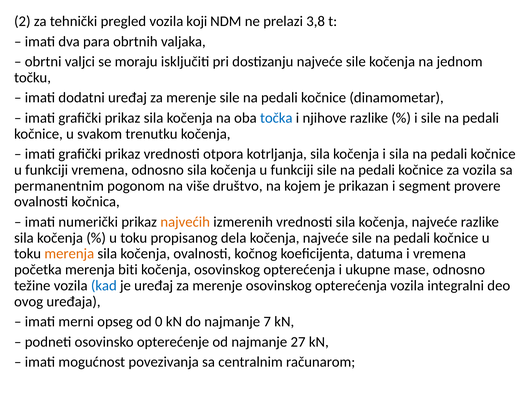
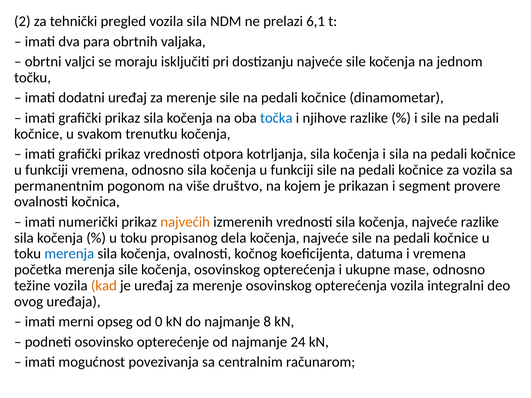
vozila koji: koji -> sila
3,8: 3,8 -> 6,1
merenja at (69, 254) colour: orange -> blue
merenja biti: biti -> sile
kad colour: blue -> orange
7: 7 -> 8
27: 27 -> 24
